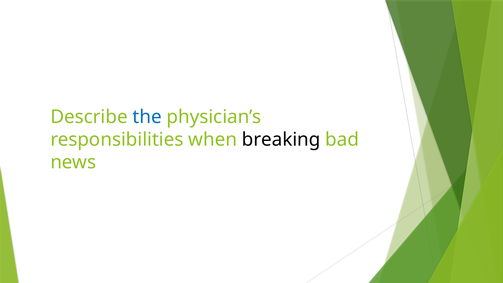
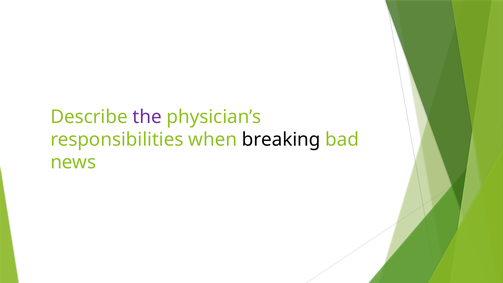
the colour: blue -> purple
